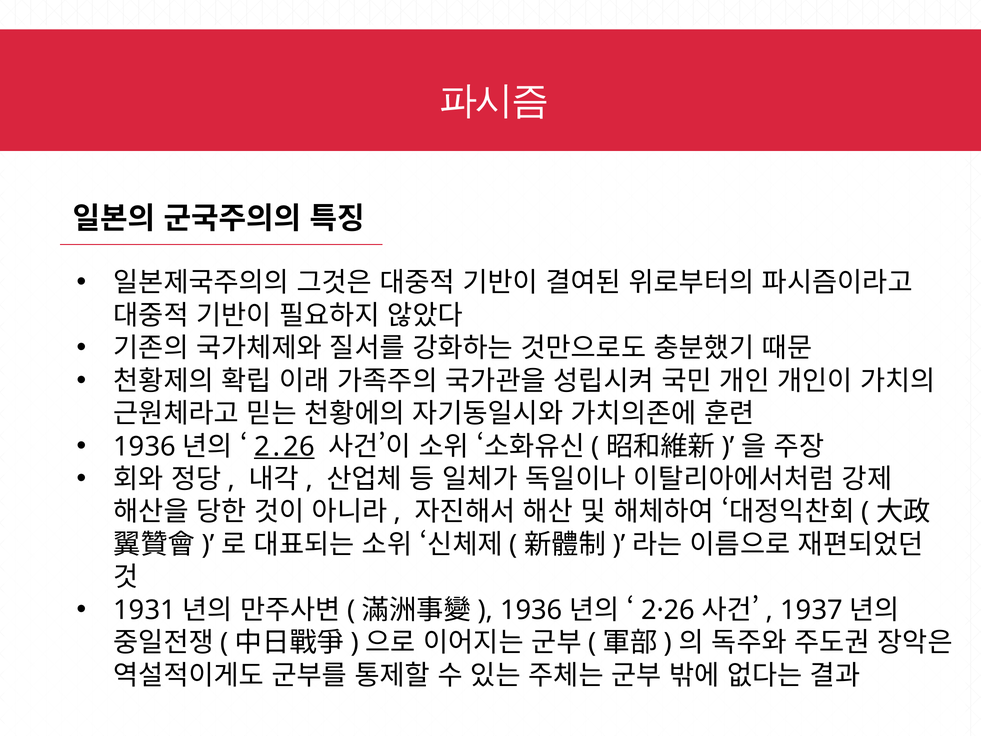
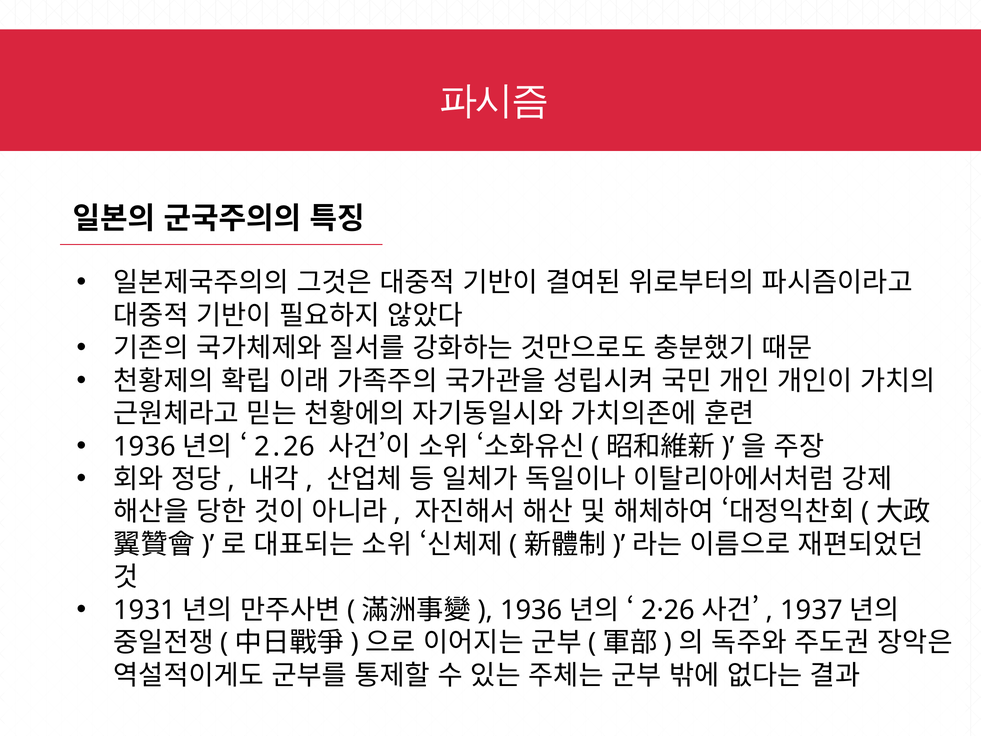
2․26 underline: present -> none
